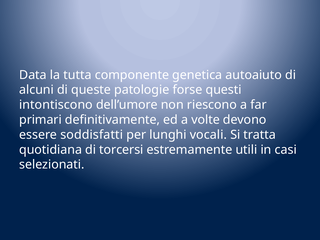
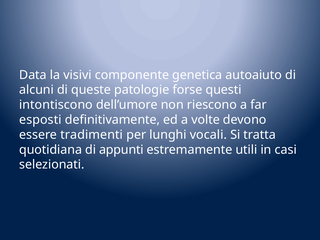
tutta: tutta -> visivi
primari: primari -> esposti
soddisfatti: soddisfatti -> tradimenti
torcersi: torcersi -> appunti
